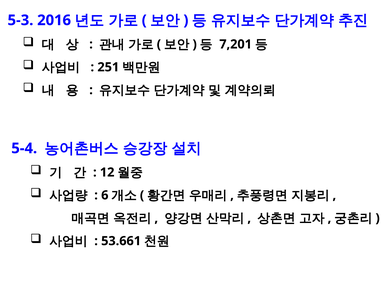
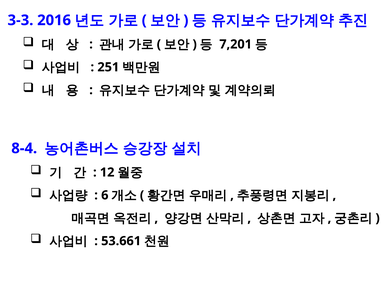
5-3: 5-3 -> 3-3
5-4: 5-4 -> 8-4
